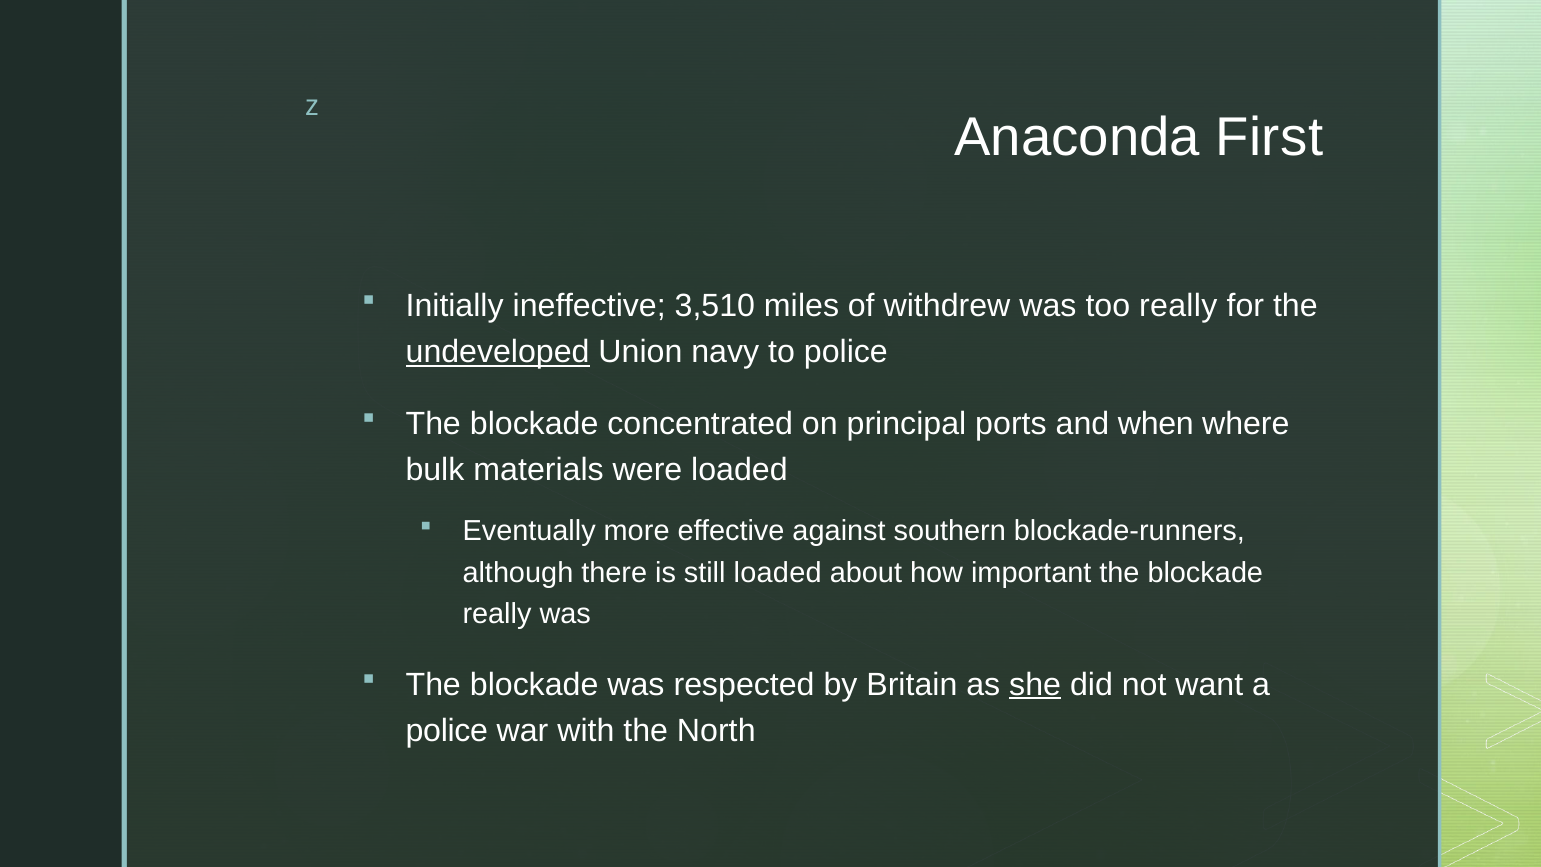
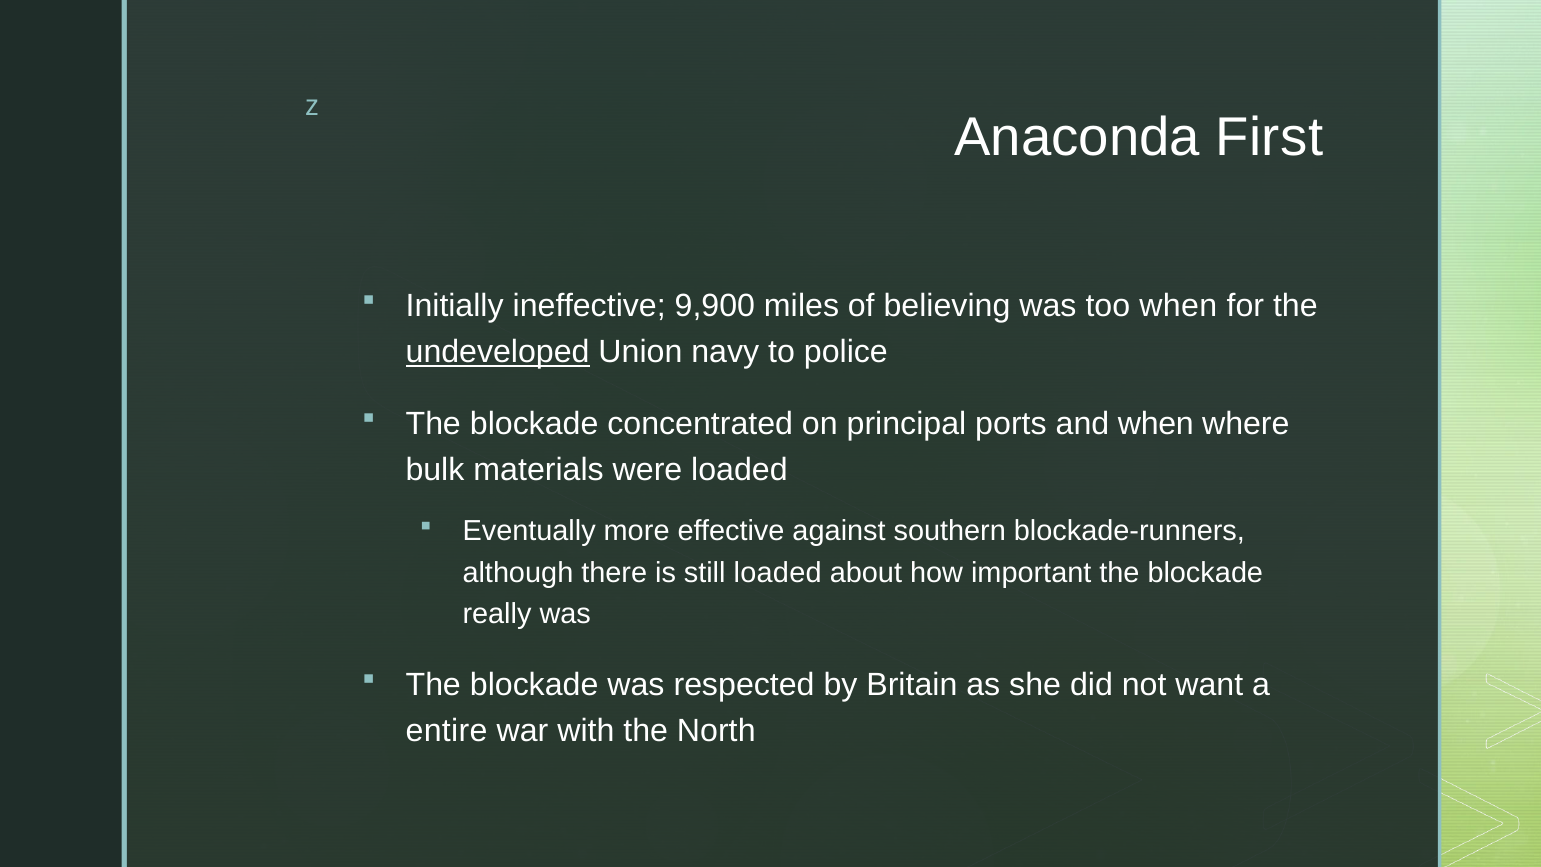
3,510: 3,510 -> 9,900
withdrew: withdrew -> believing
too really: really -> when
she underline: present -> none
police at (447, 731): police -> entire
